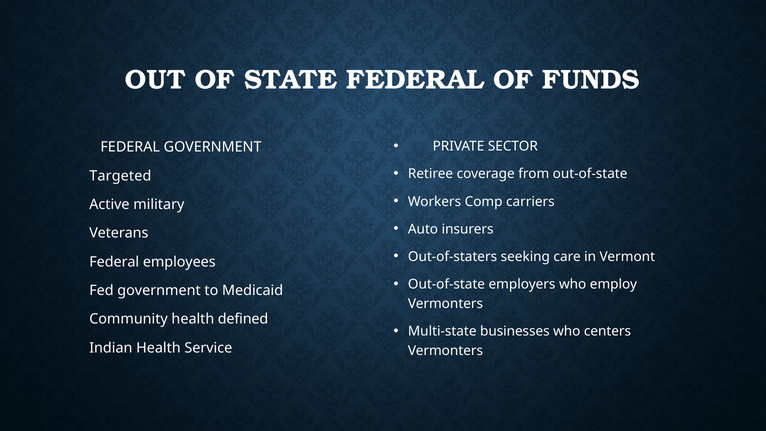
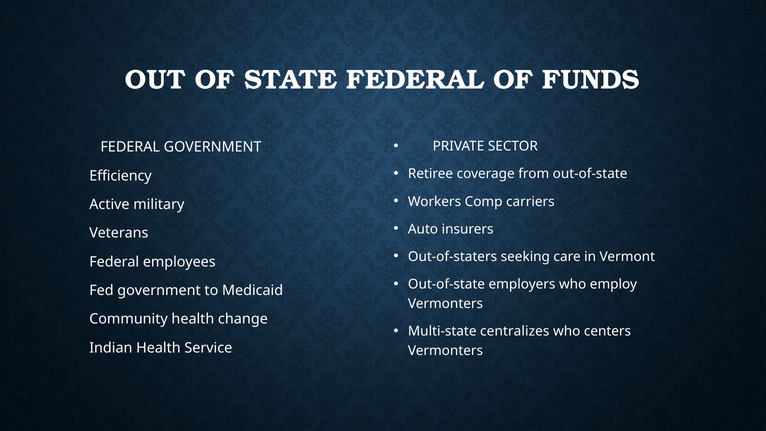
Targeted: Targeted -> Efficiency
defined: defined -> change
businesses: businesses -> centralizes
